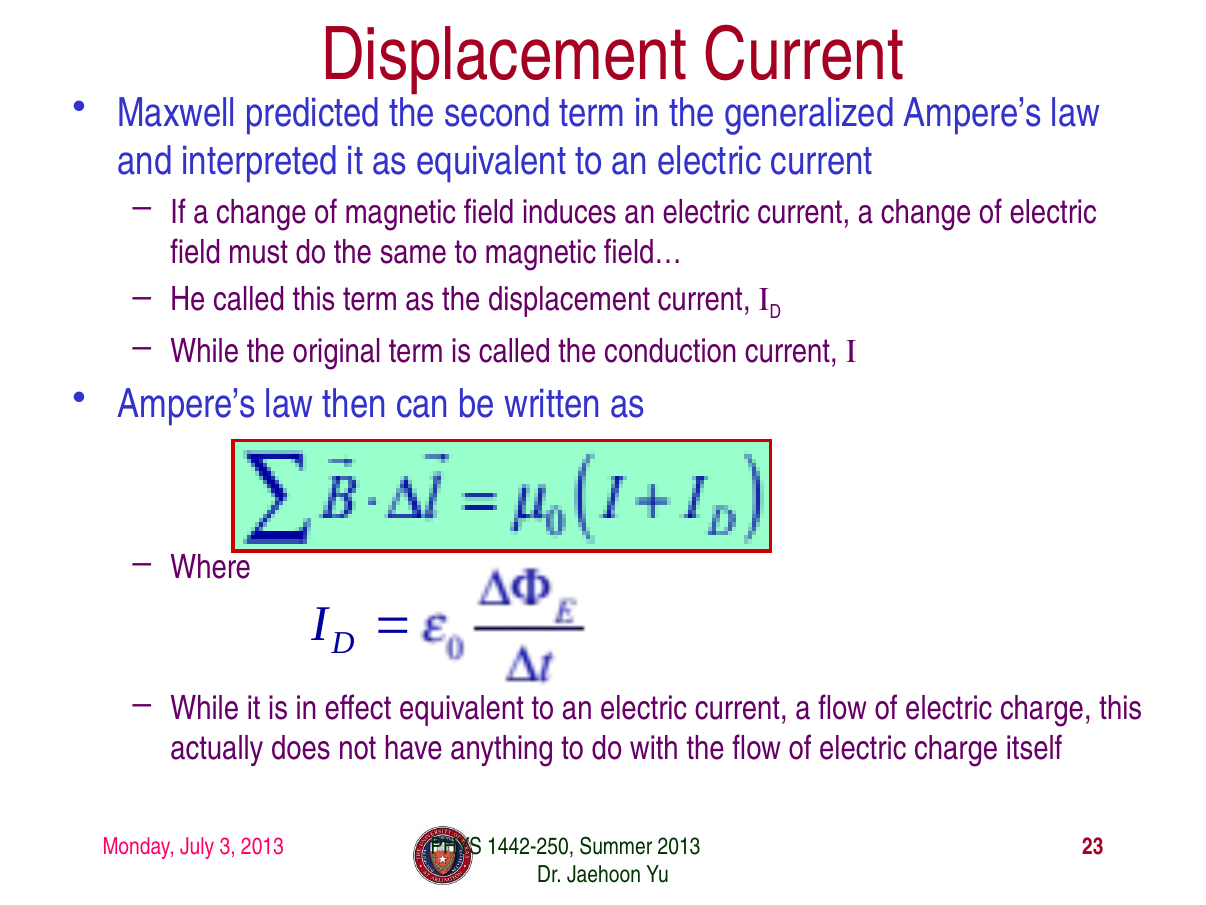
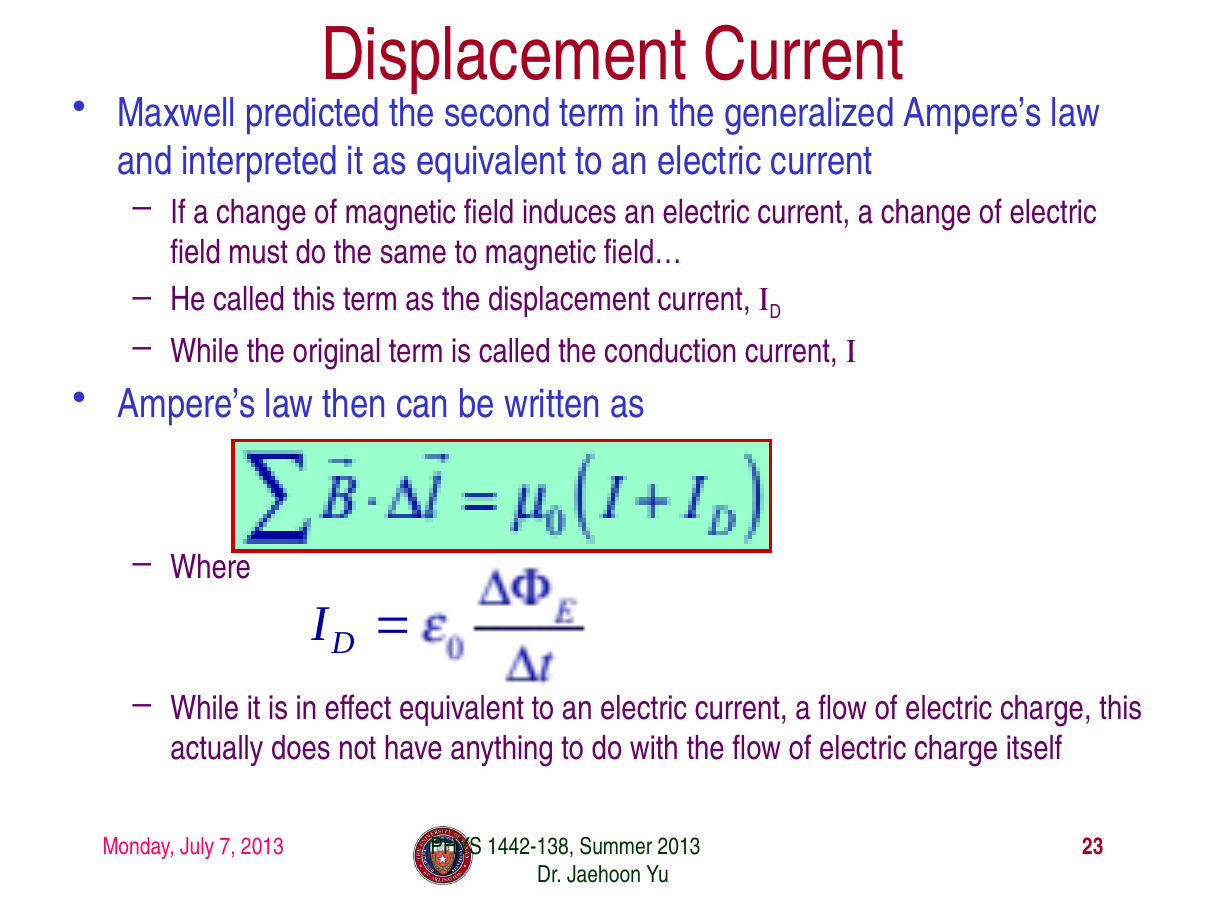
3: 3 -> 7
1442-250: 1442-250 -> 1442-138
